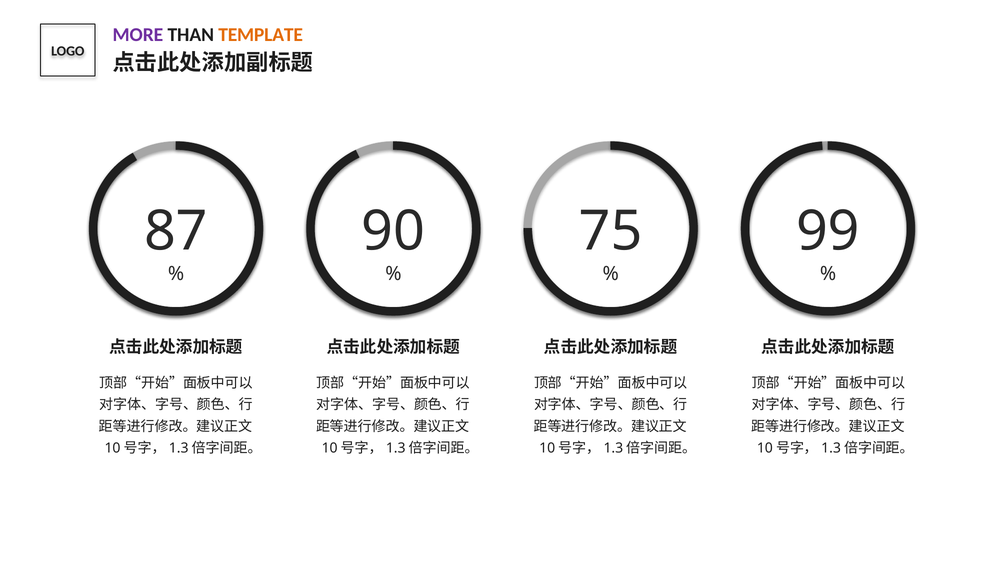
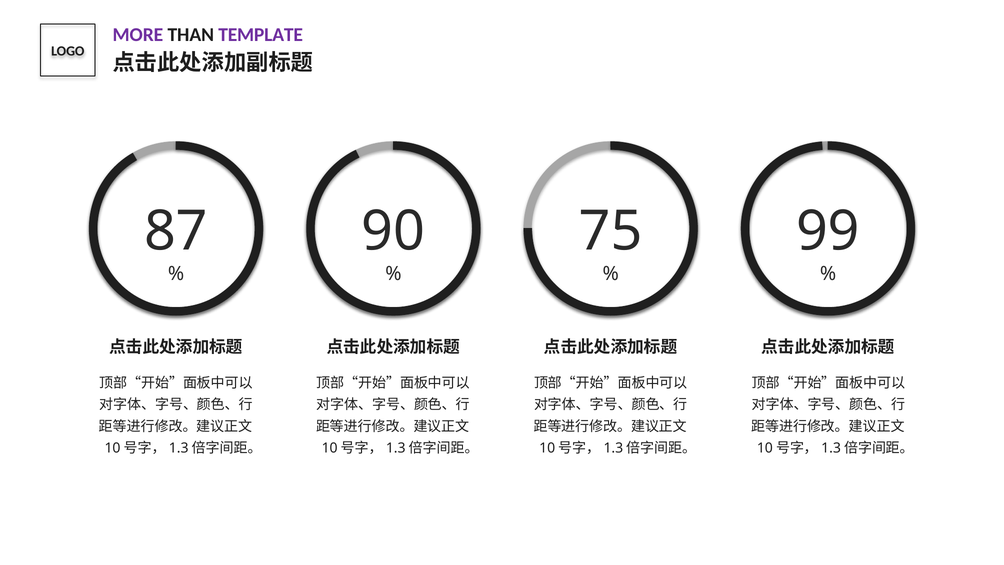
TEMPLATE colour: orange -> purple
